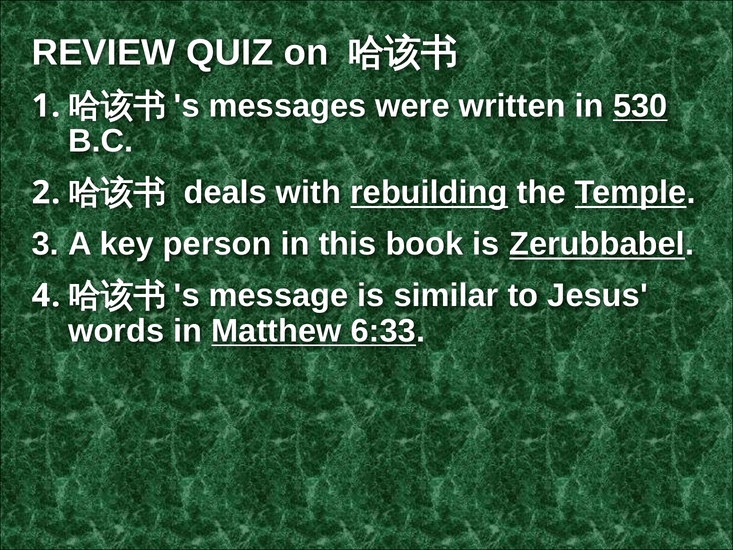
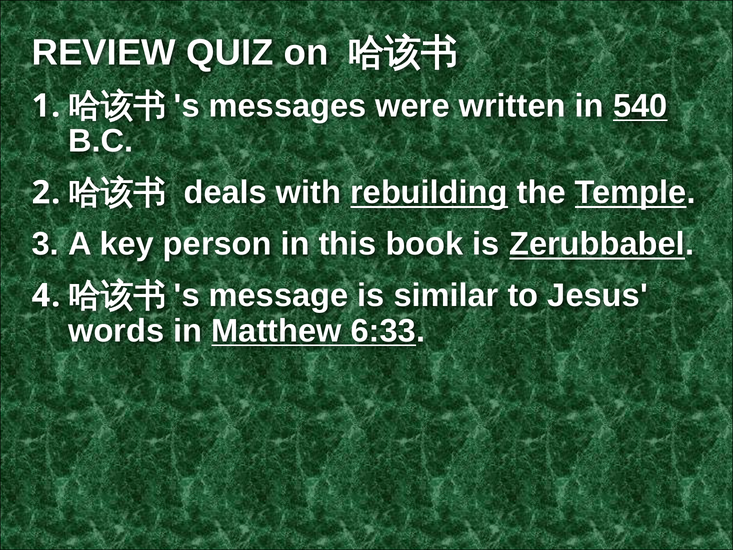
530: 530 -> 540
